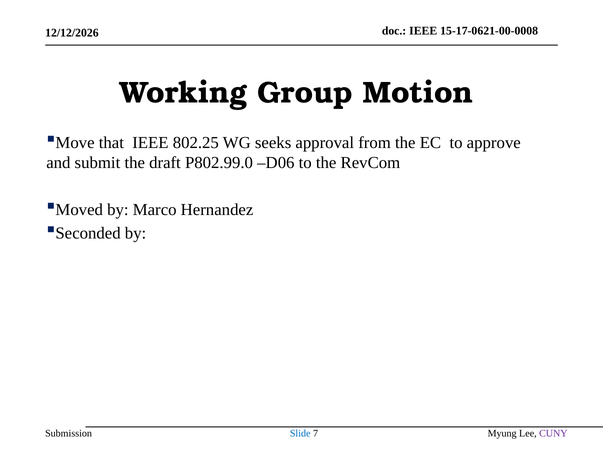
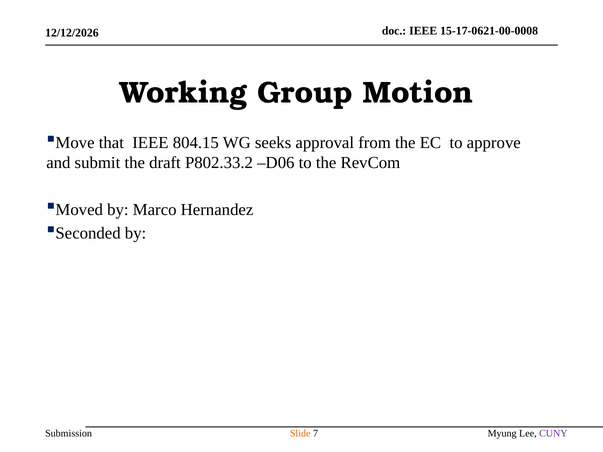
802.25: 802.25 -> 804.15
P802.99.0: P802.99.0 -> P802.33.2
Slide colour: blue -> orange
